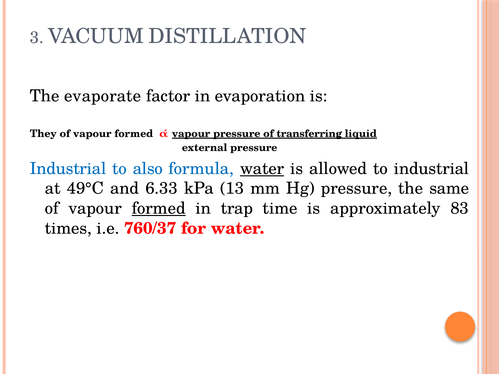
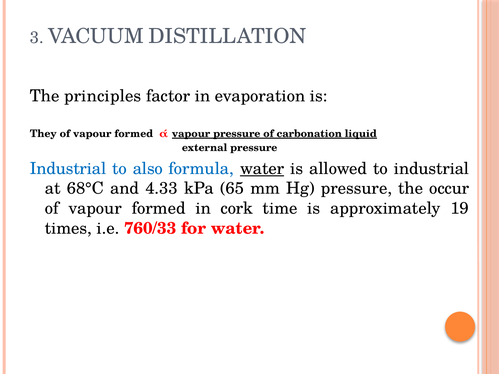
evaporate: evaporate -> principles
transferring: transferring -> carbonation
49°C: 49°C -> 68°C
6.33: 6.33 -> 4.33
13: 13 -> 65
same: same -> occur
formed at (159, 209) underline: present -> none
trap: trap -> cork
83: 83 -> 19
760/37: 760/37 -> 760/33
